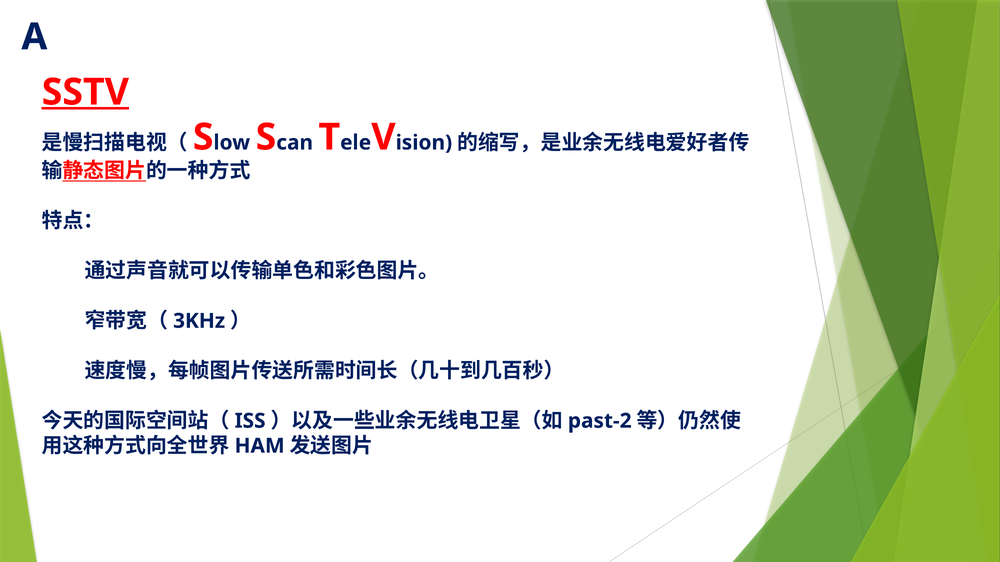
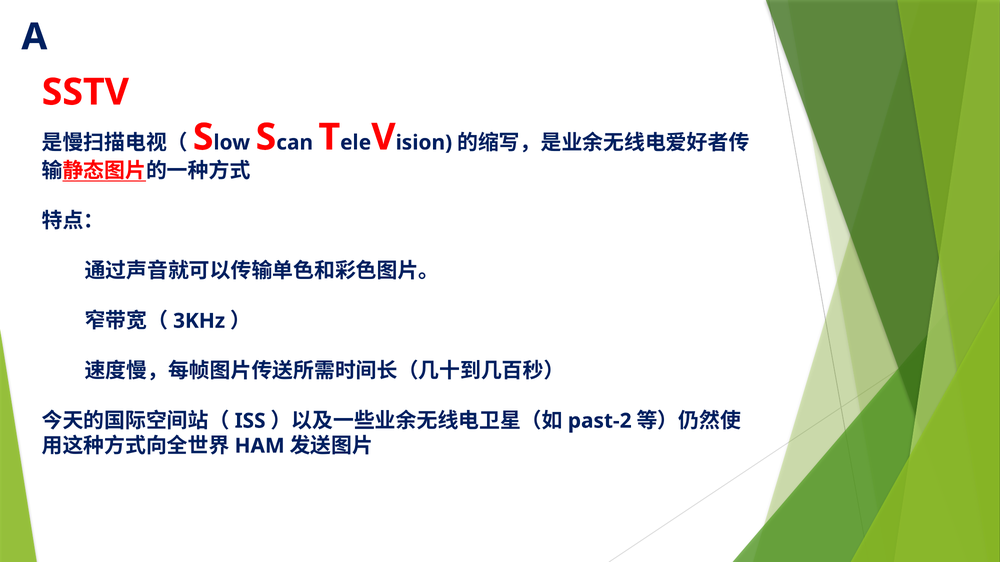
SSTV underline: present -> none
